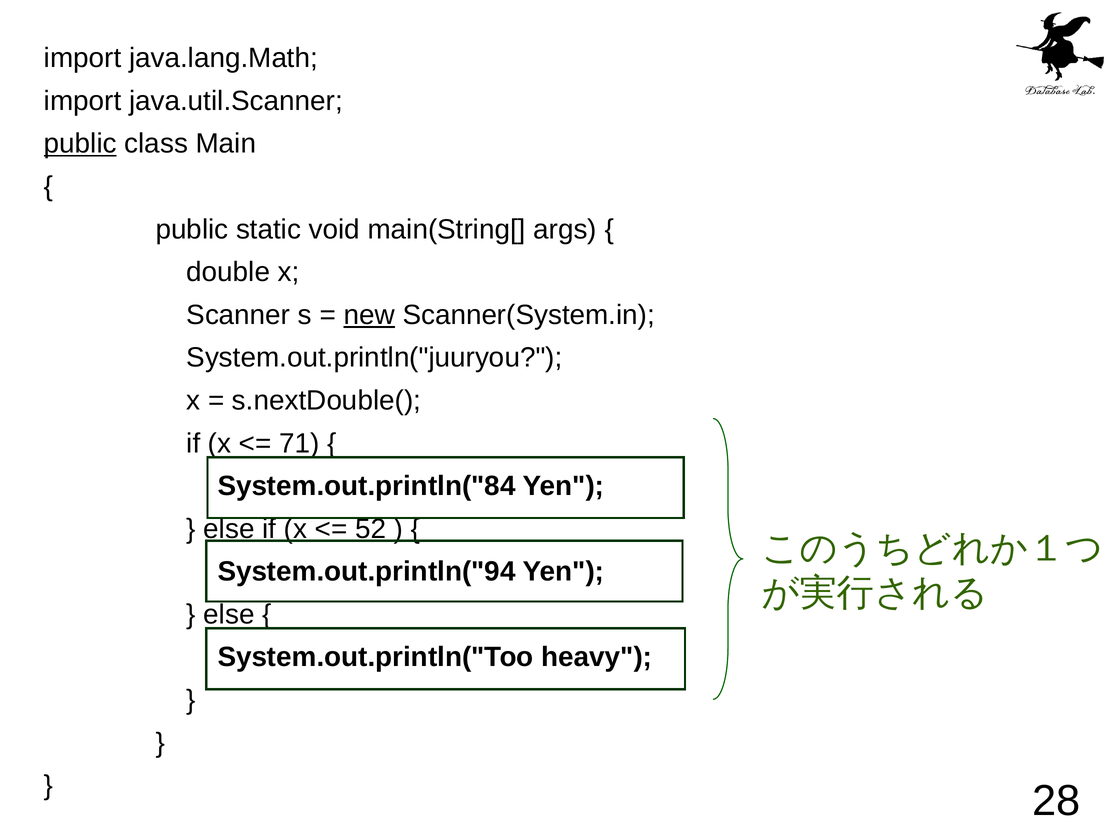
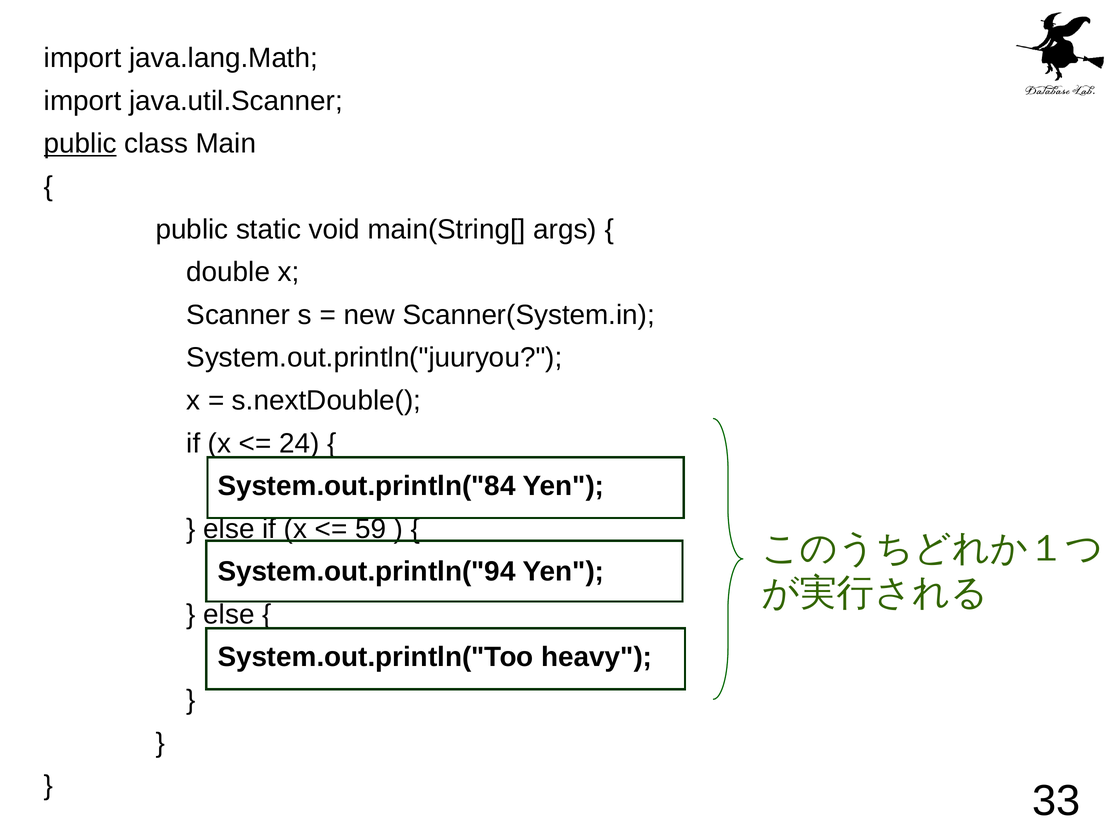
new underline: present -> none
71: 71 -> 24
52: 52 -> 59
28: 28 -> 33
